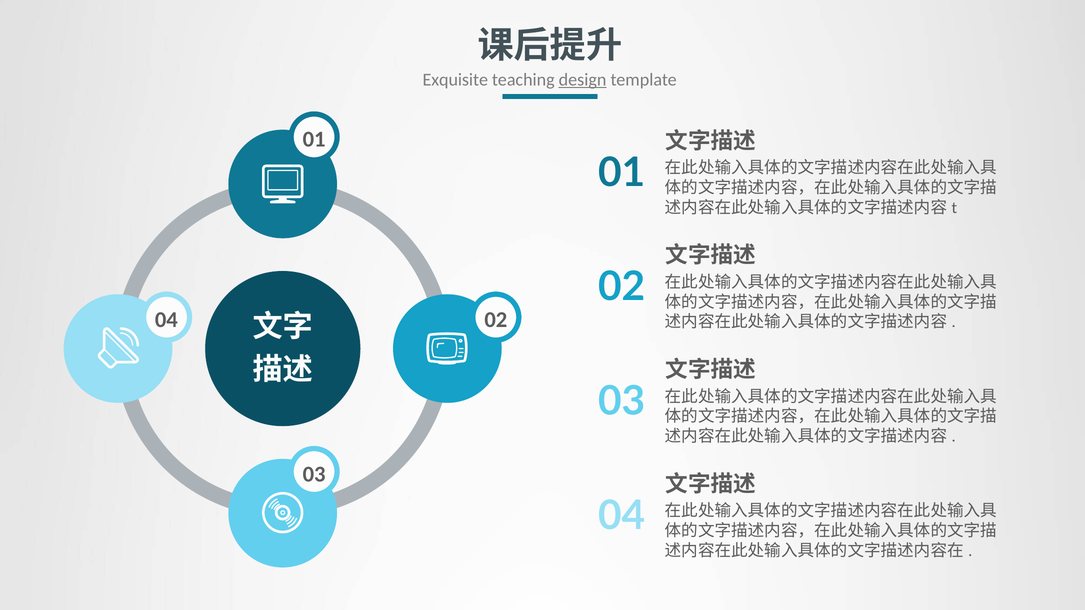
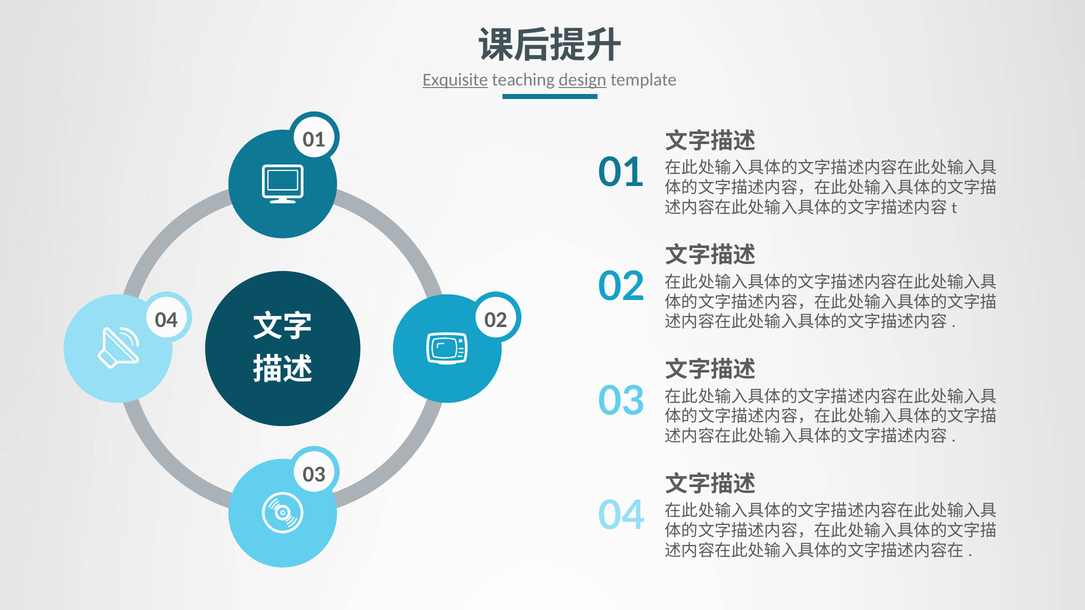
Exquisite underline: none -> present
